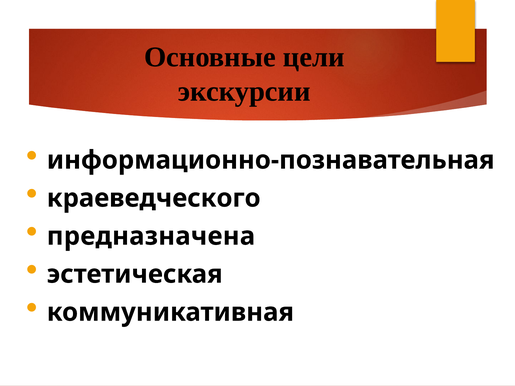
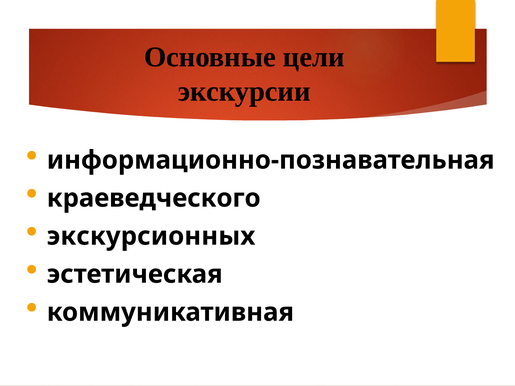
предназначена: предназначена -> экскурсионных
